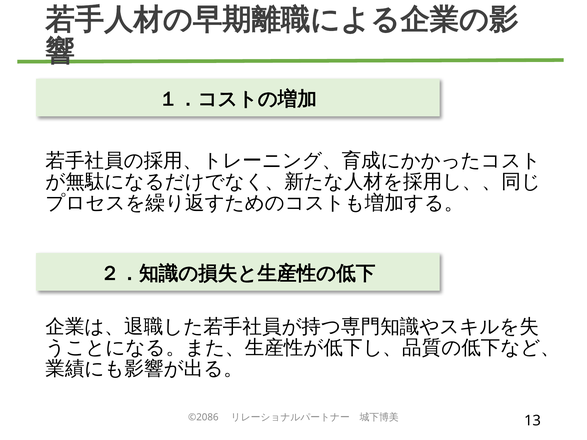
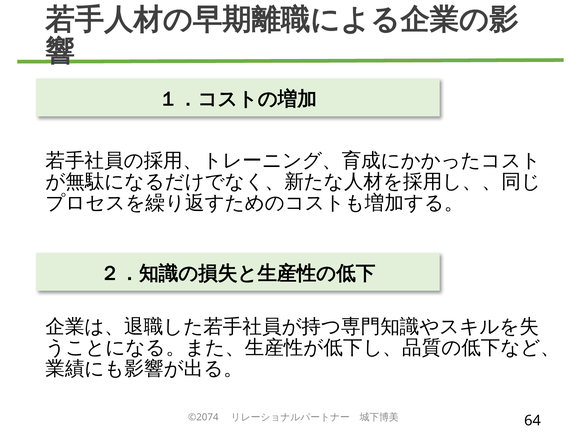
©2086: ©2086 -> ©2074
13: 13 -> 64
